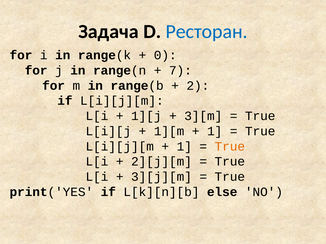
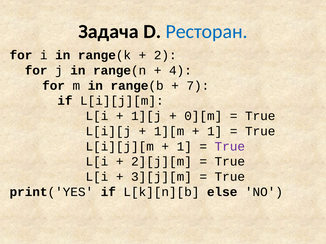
0: 0 -> 2
7: 7 -> 4
2: 2 -> 7
3][m: 3][m -> 0][m
True at (230, 147) colour: orange -> purple
